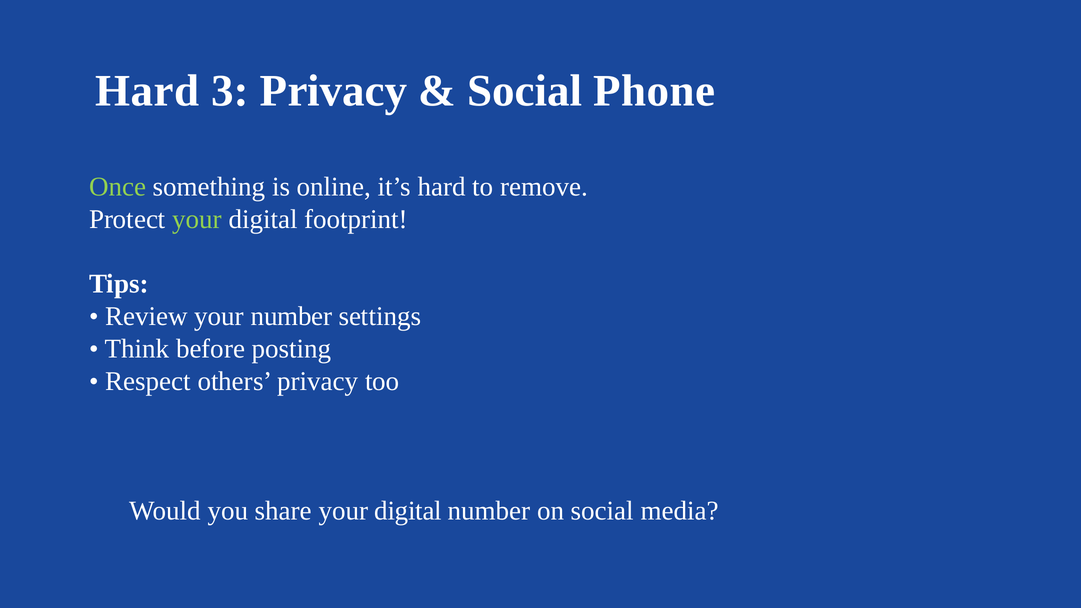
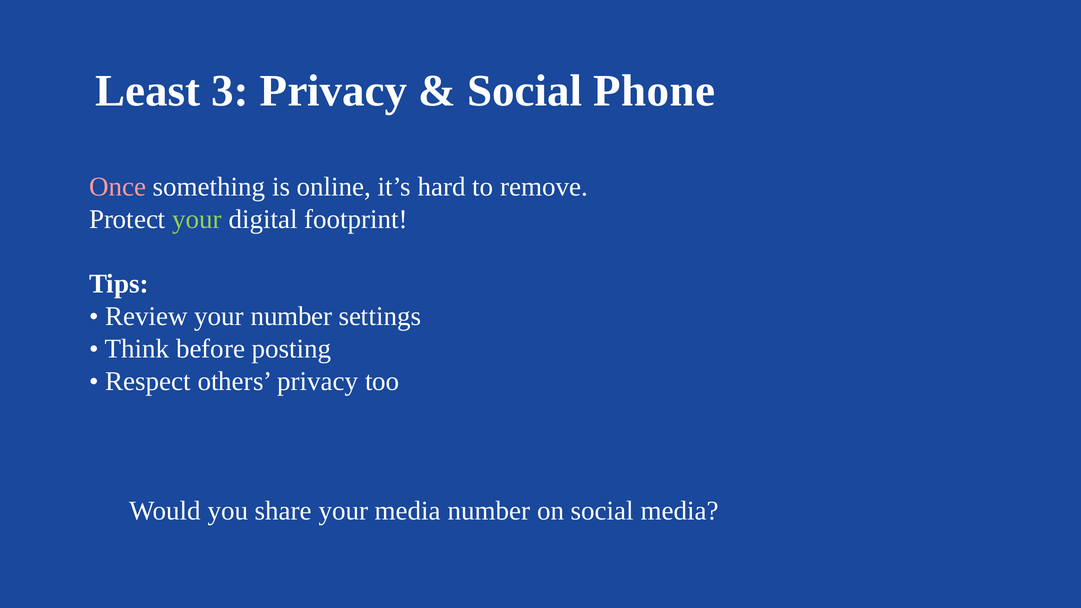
Hard at (147, 91): Hard -> Least
Once colour: light green -> pink
share your digital: digital -> media
